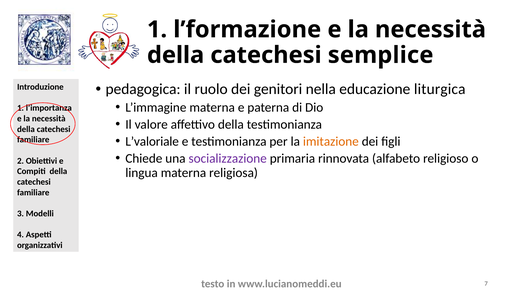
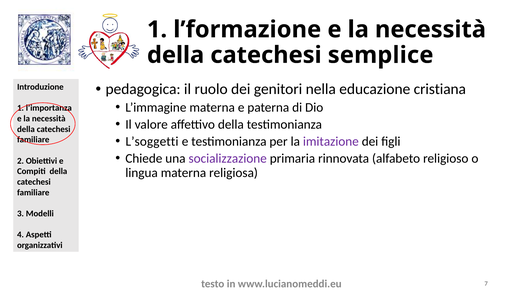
liturgica: liturgica -> cristiana
L’valoriale: L’valoriale -> L’soggetti
imitazione colour: orange -> purple
